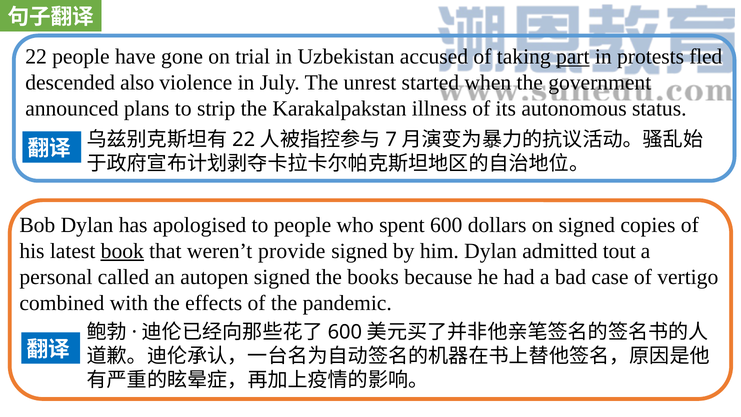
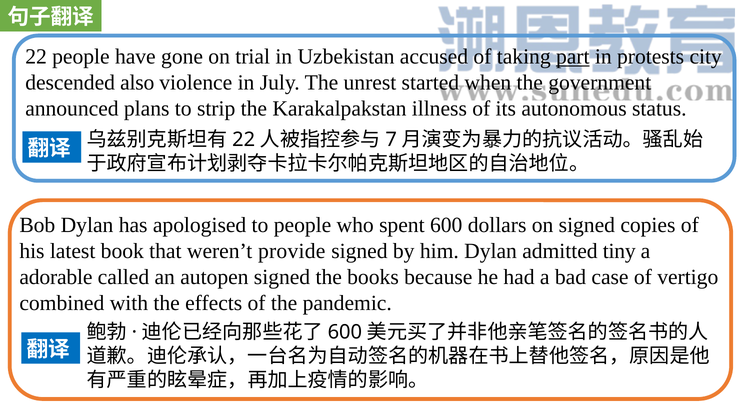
fled: fled -> city
book underline: present -> none
tout: tout -> tiny
personal: personal -> adorable
